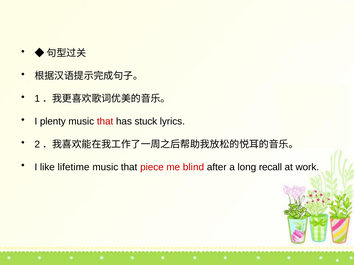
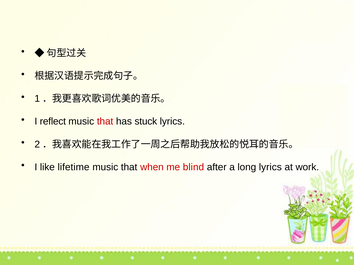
plenty: plenty -> reflect
piece: piece -> when
long recall: recall -> lyrics
